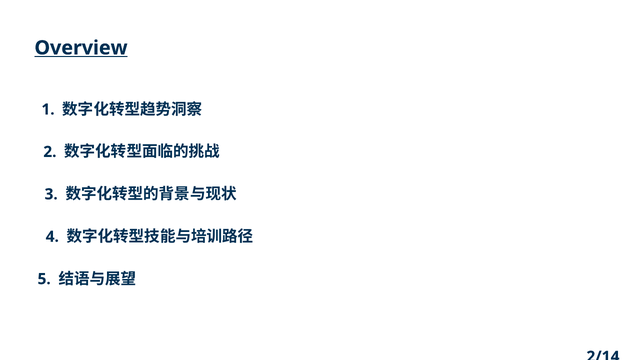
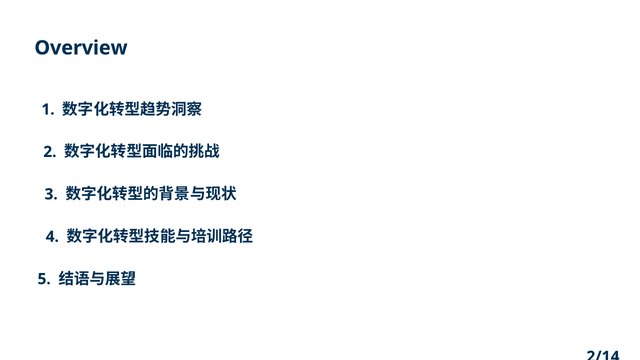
Overview underline: present -> none
